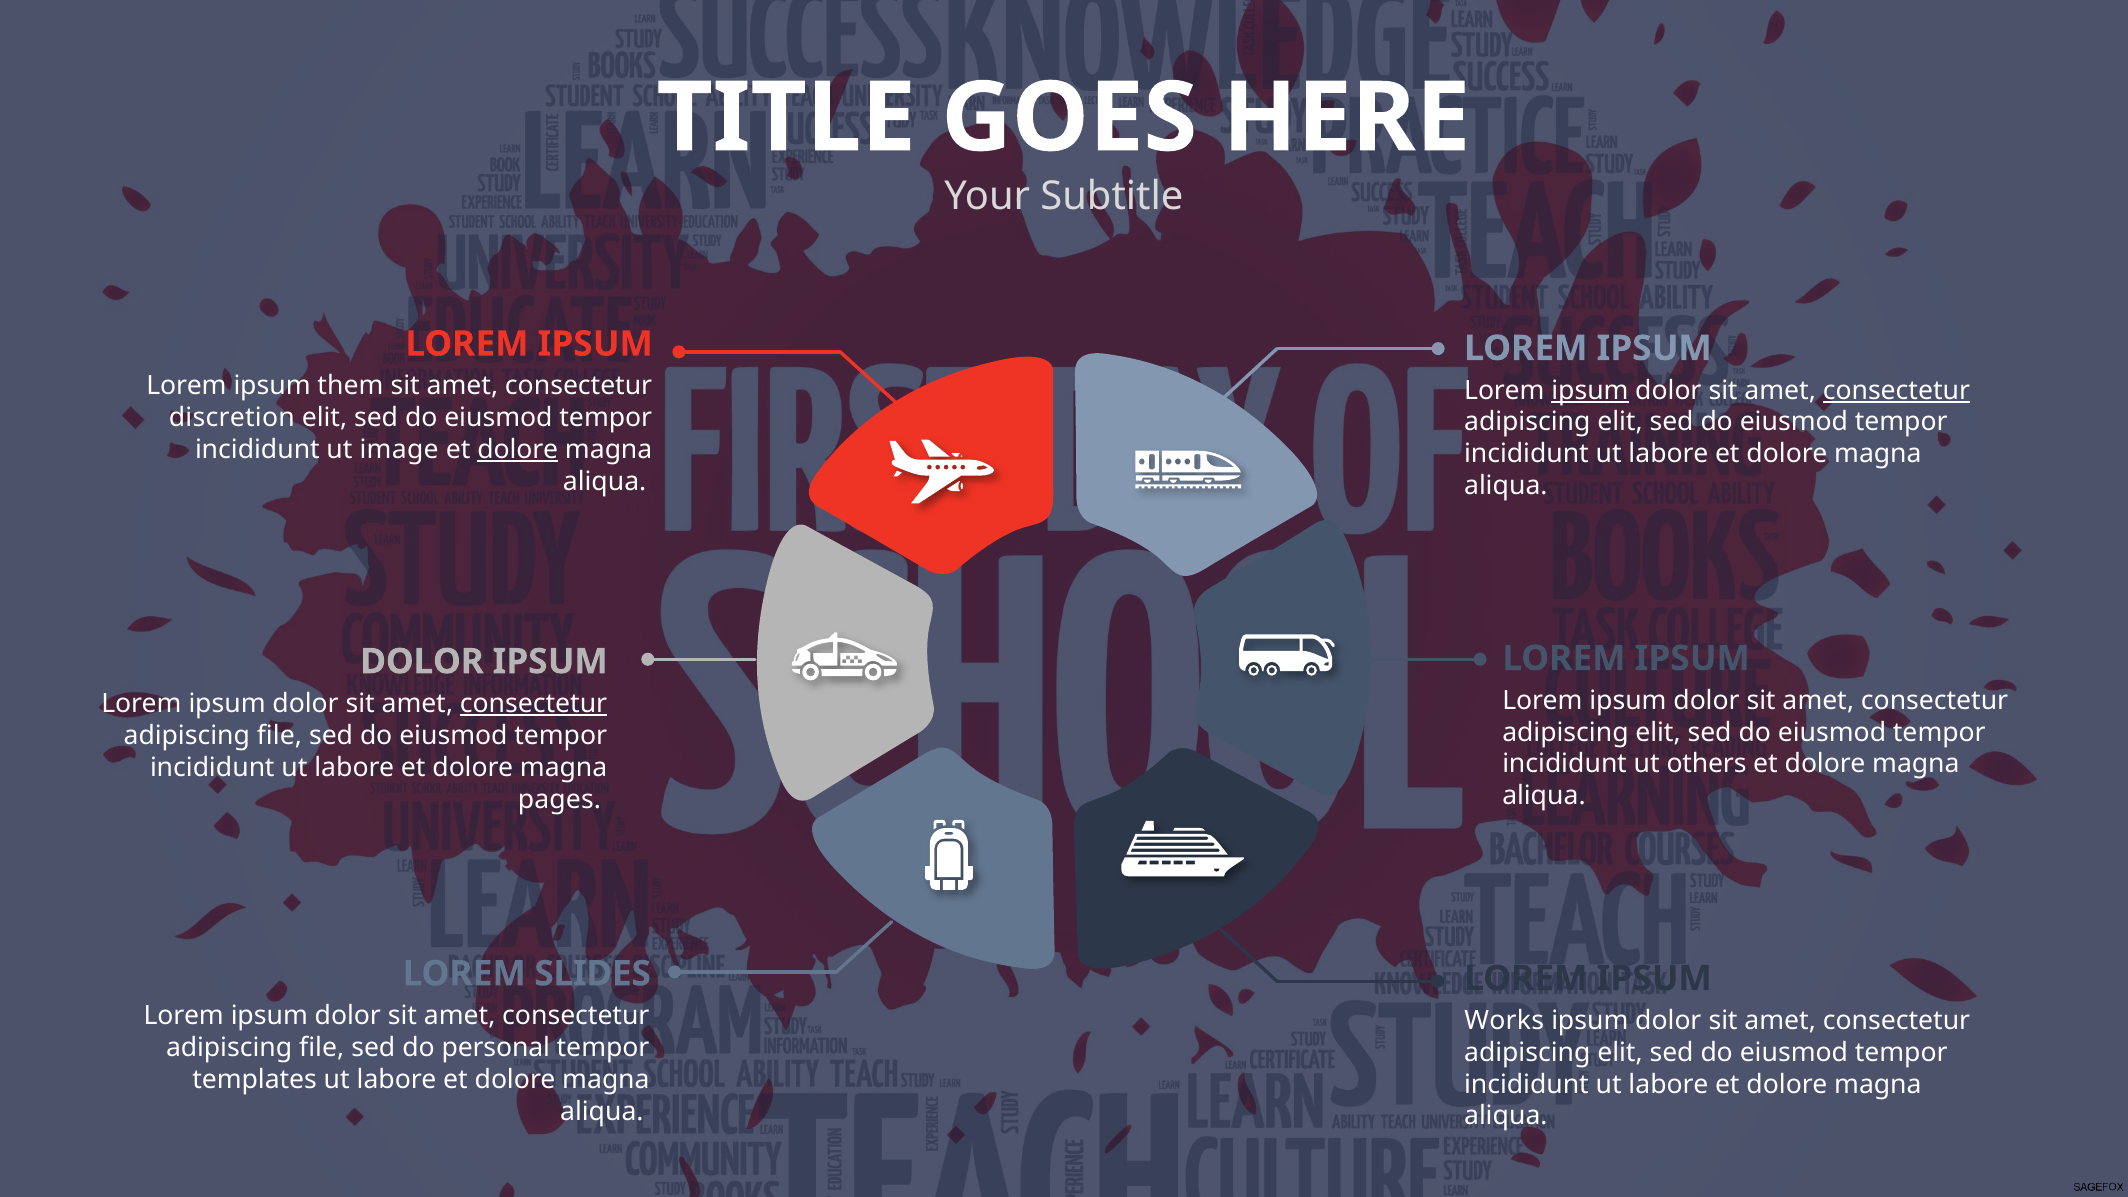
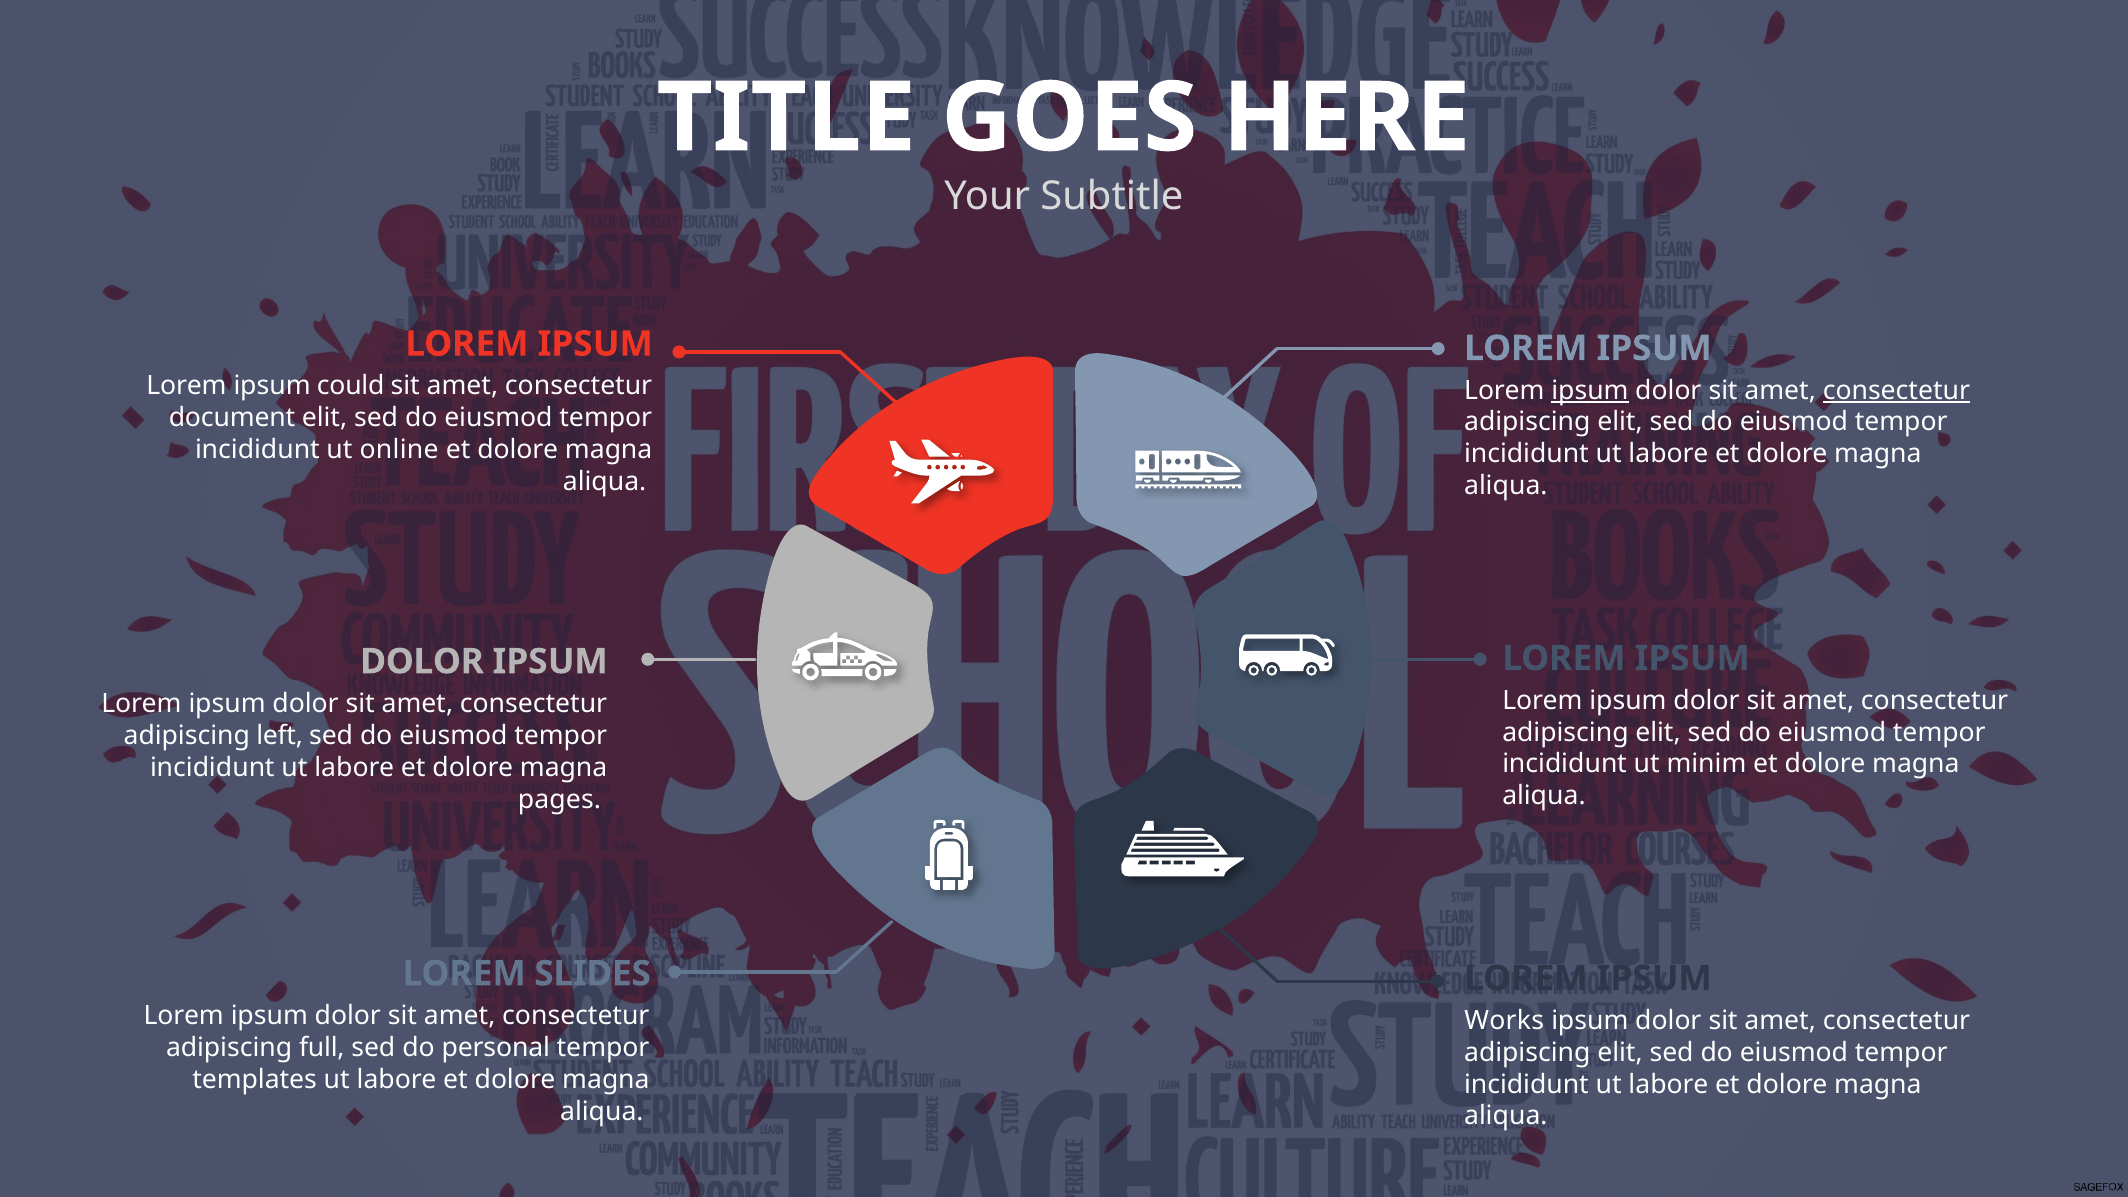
them: them -> could
discretion: discretion -> document
image: image -> online
dolore at (518, 450) underline: present -> none
consectetur at (534, 704) underline: present -> none
file at (279, 735): file -> left
others: others -> minim
file at (322, 1048): file -> full
